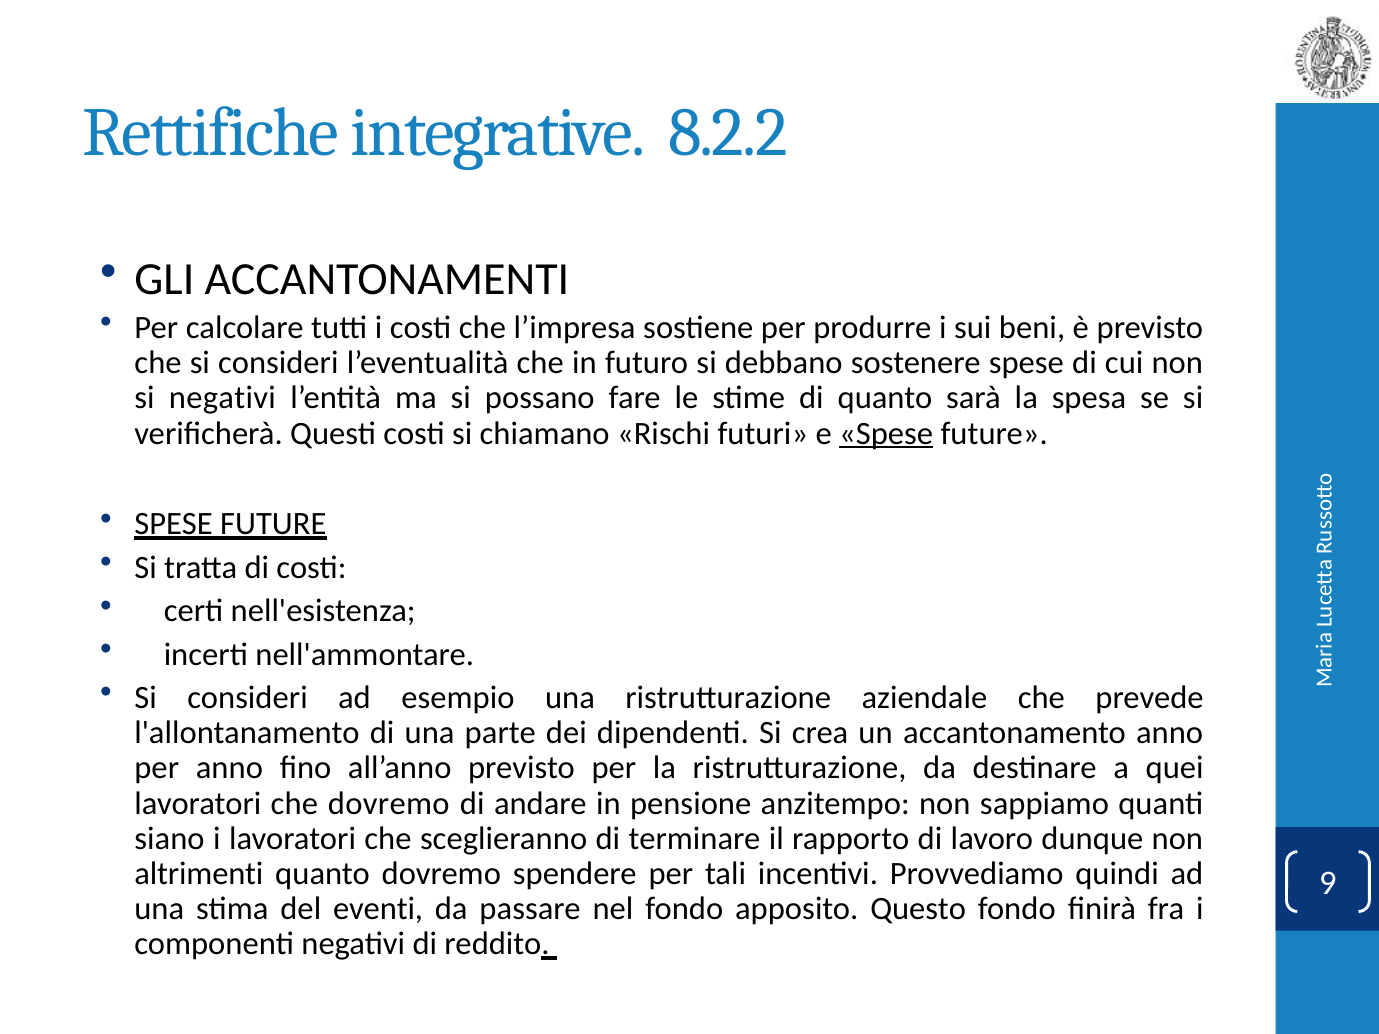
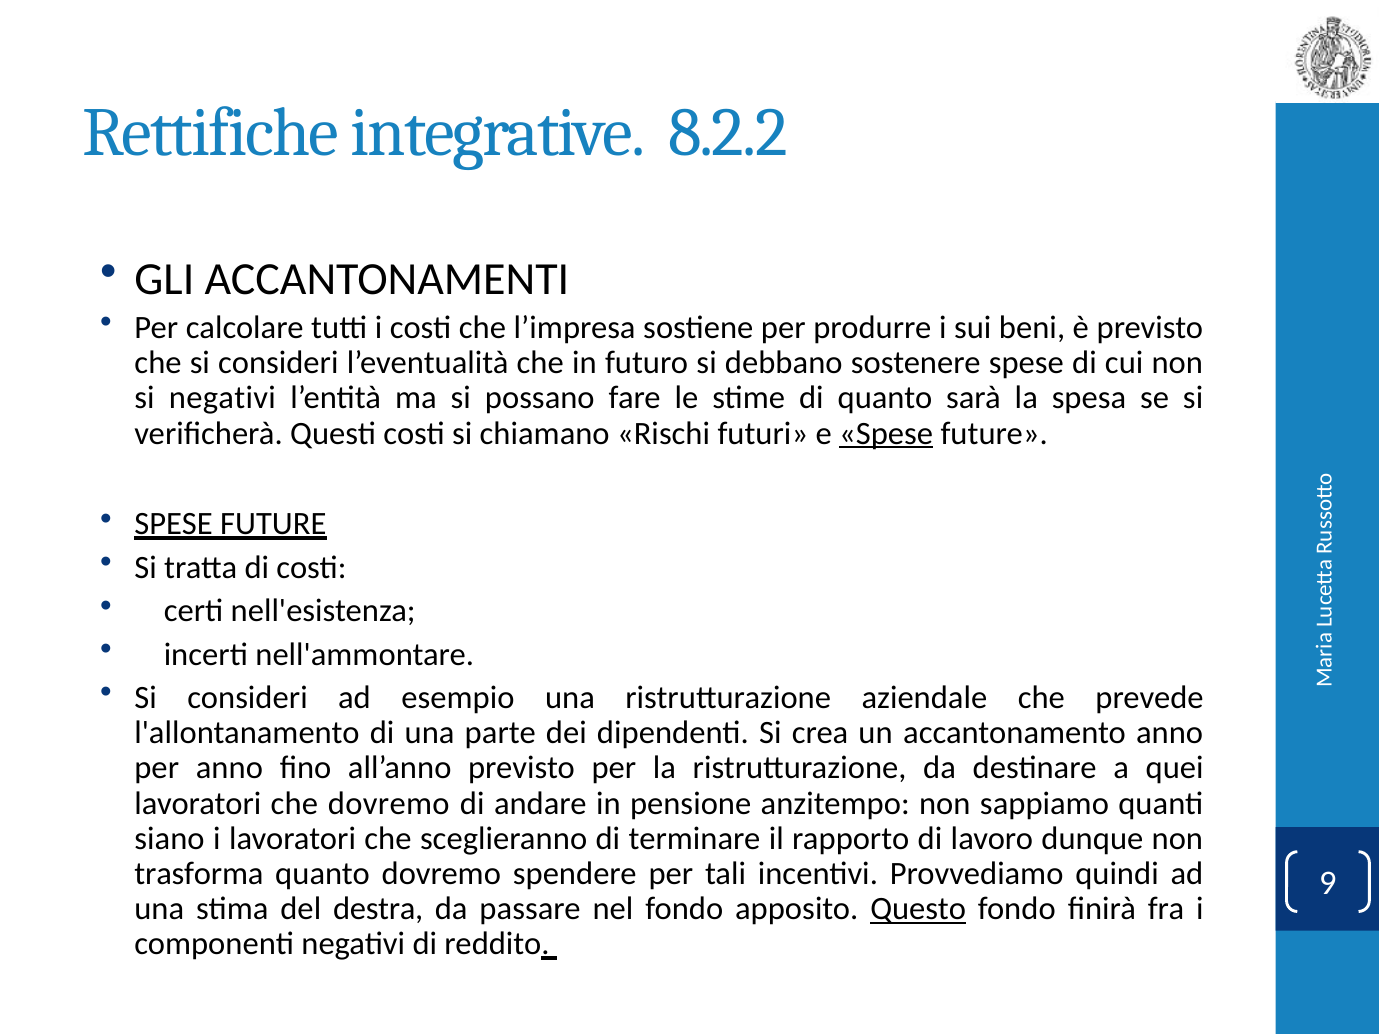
altrimenti: altrimenti -> trasforma
eventi: eventi -> destra
Questo underline: none -> present
